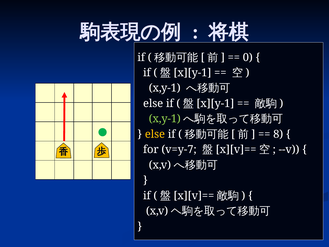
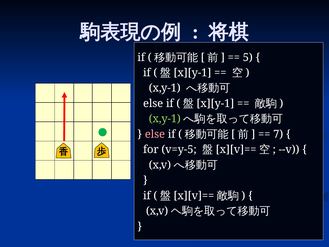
0: 0 -> 5
else at (155, 134) colour: yellow -> pink
8: 8 -> 7
v=y-7: v=y-7 -> v=y-5
